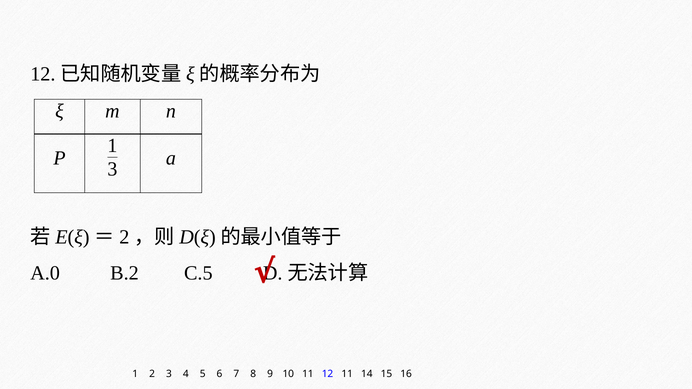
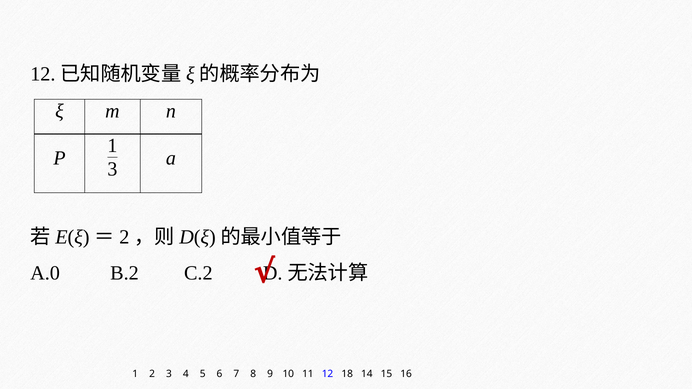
C.5: C.5 -> C.2
12 11: 11 -> 18
